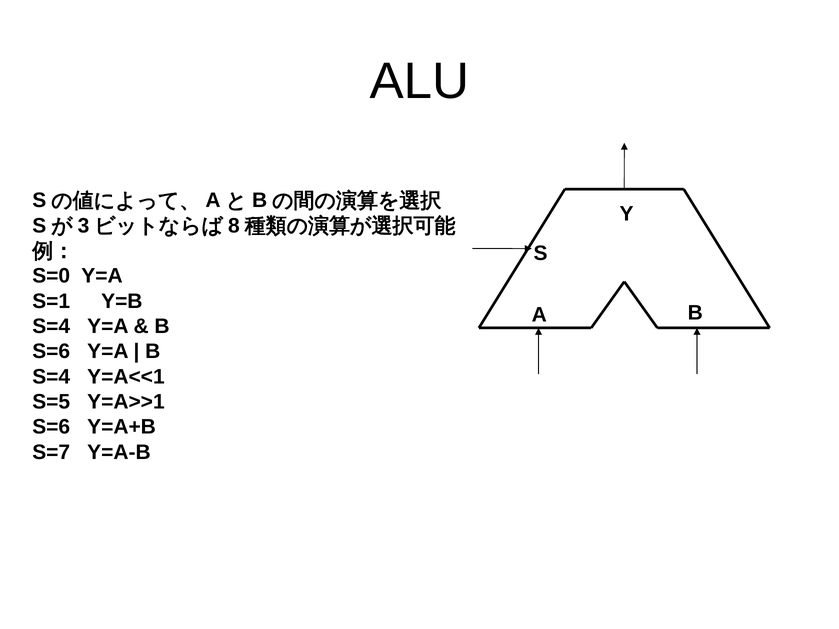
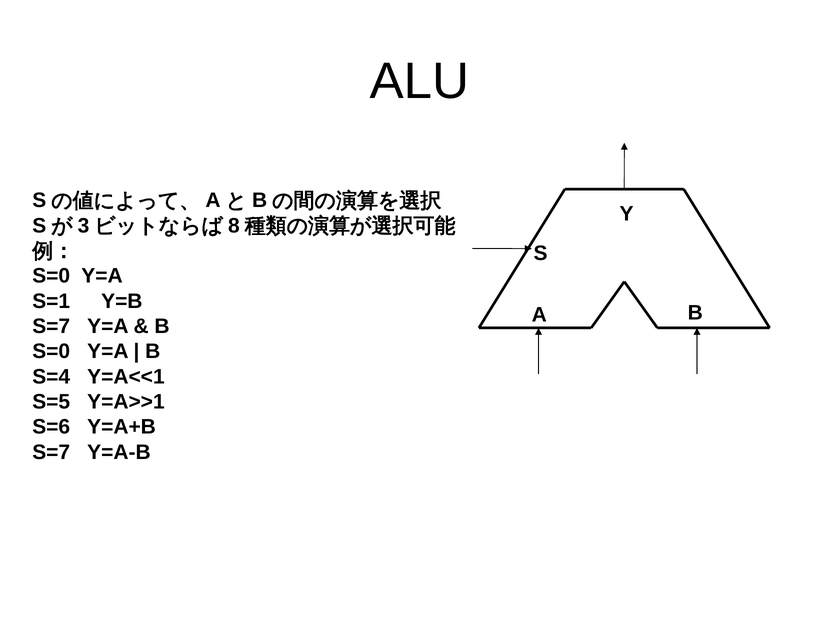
S=4 at (51, 326): S=4 -> S=7
S=6 at (51, 352): S=6 -> S=0
